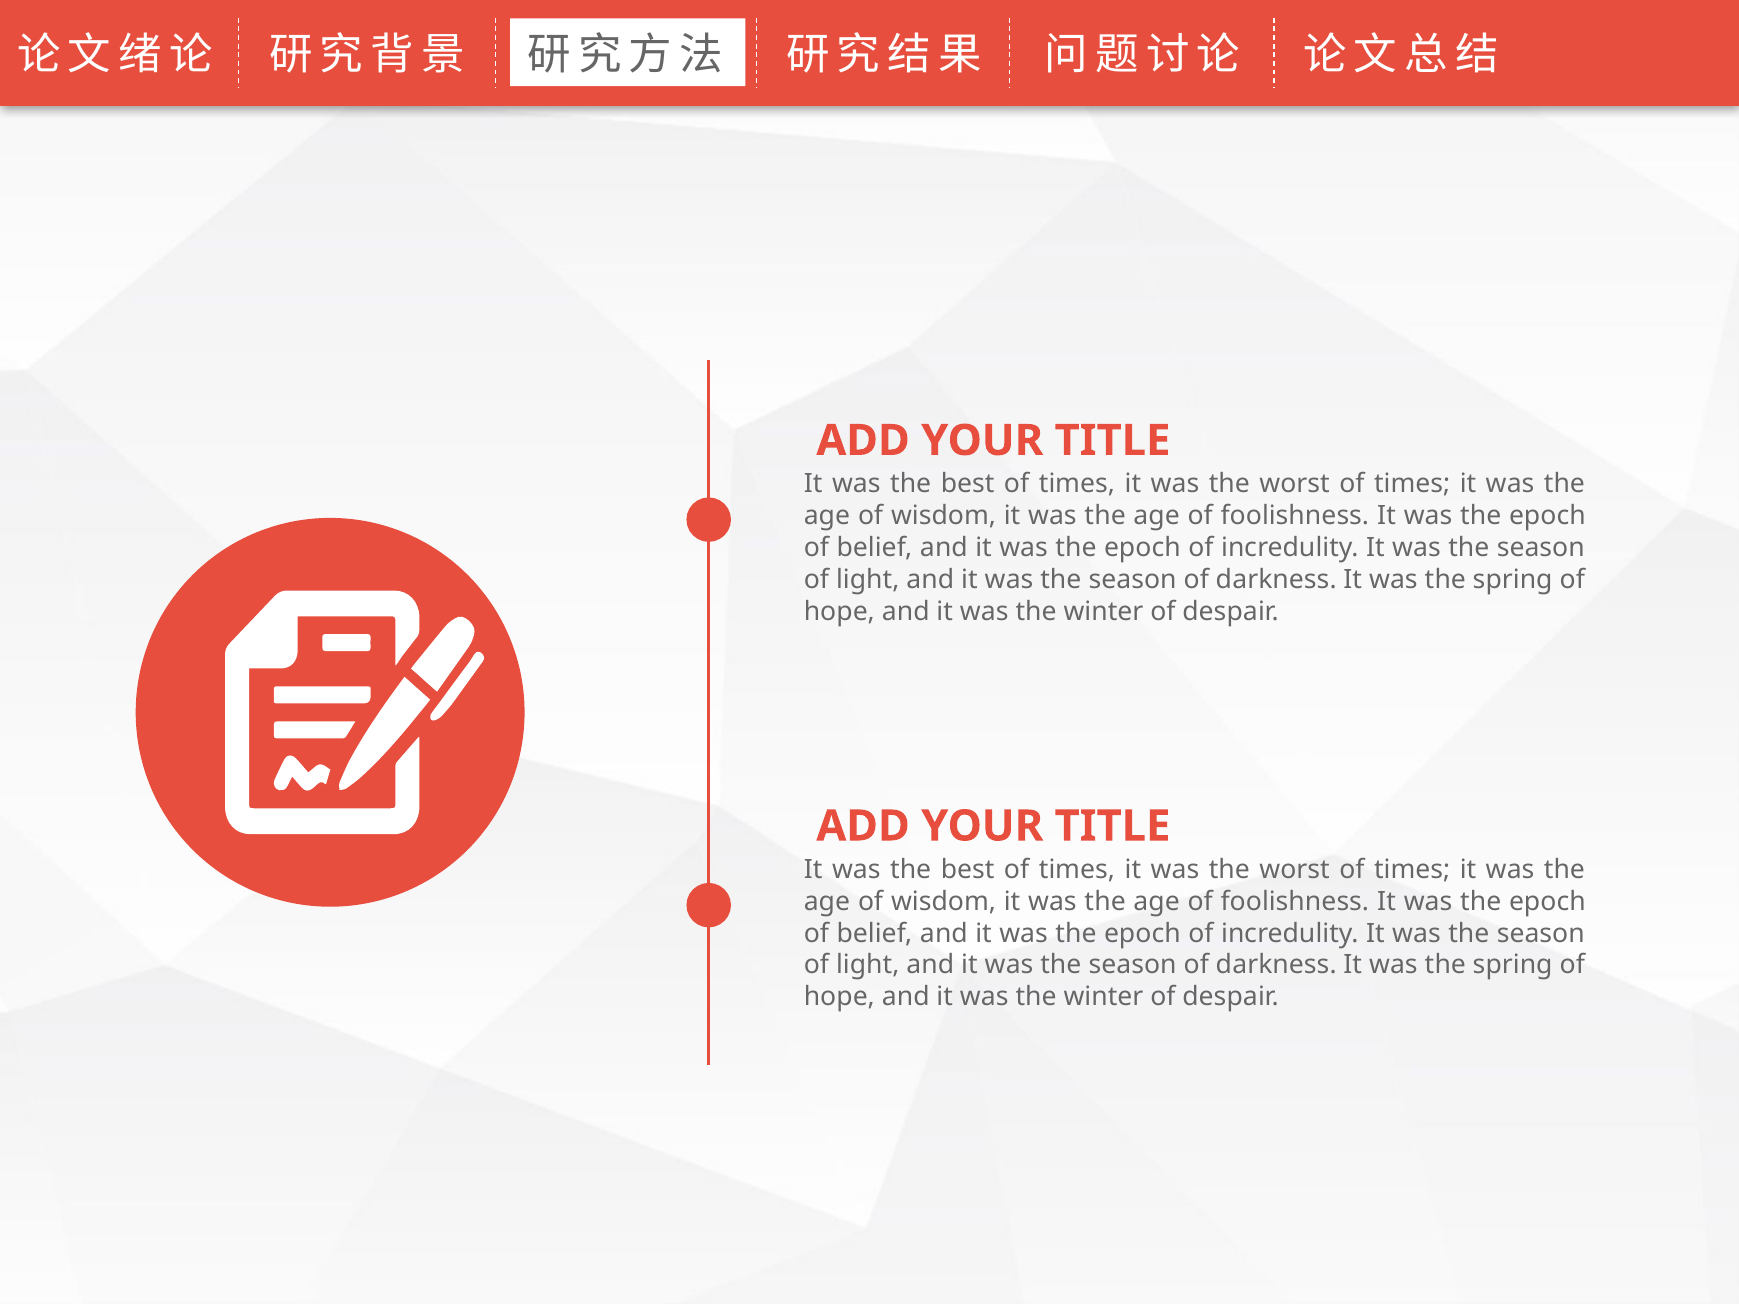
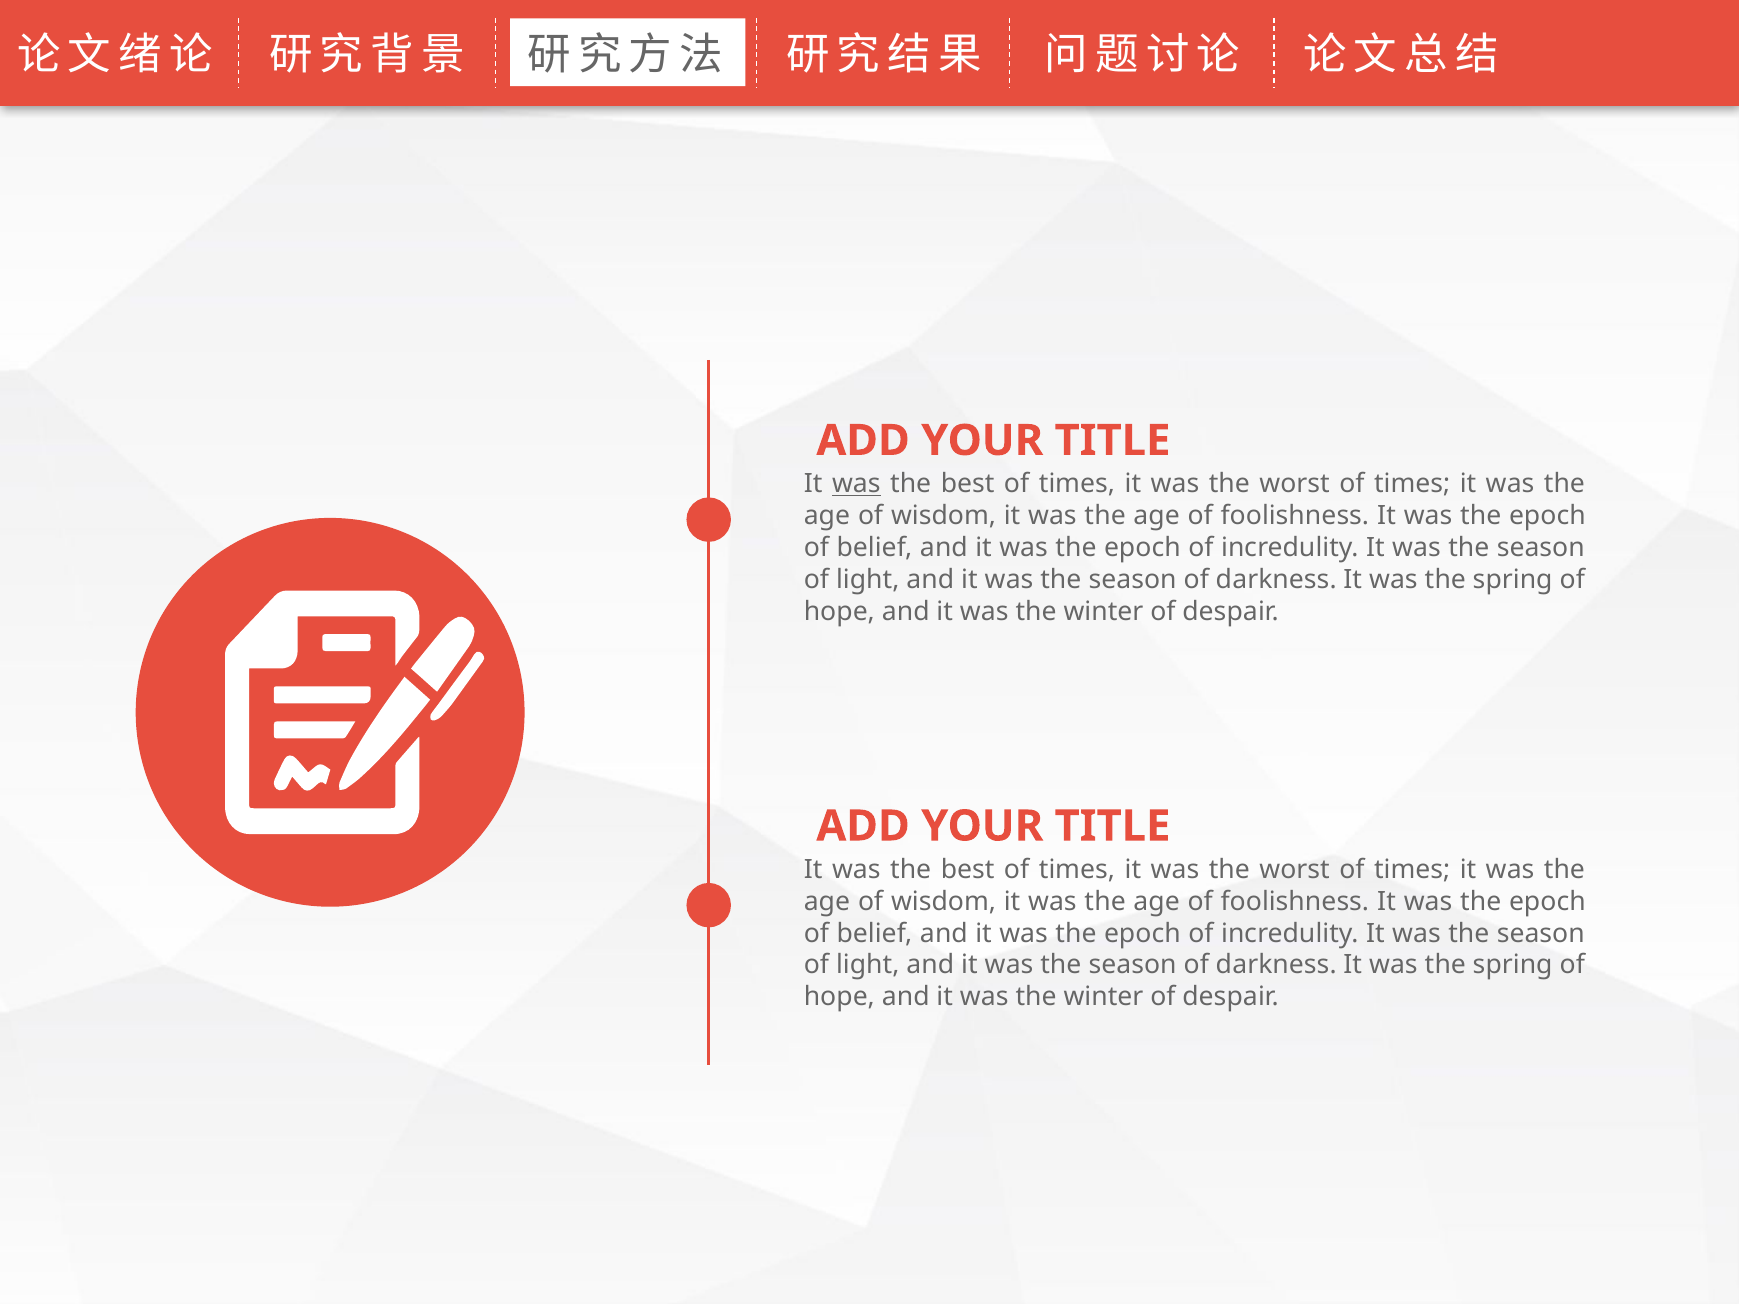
was at (856, 484) underline: none -> present
